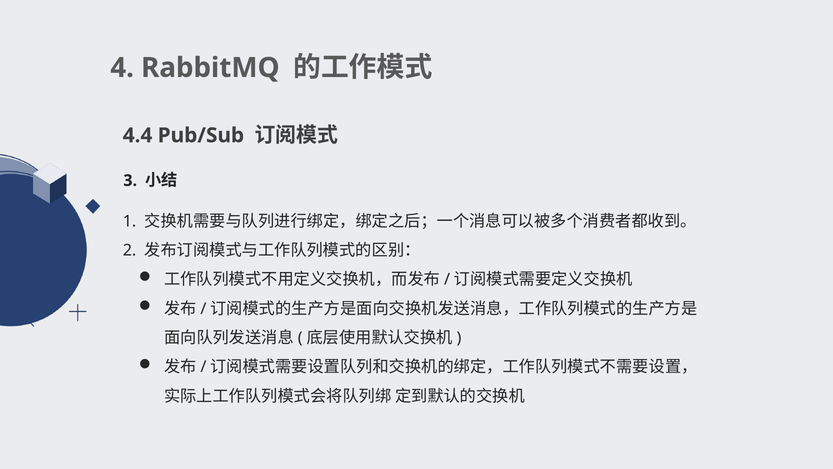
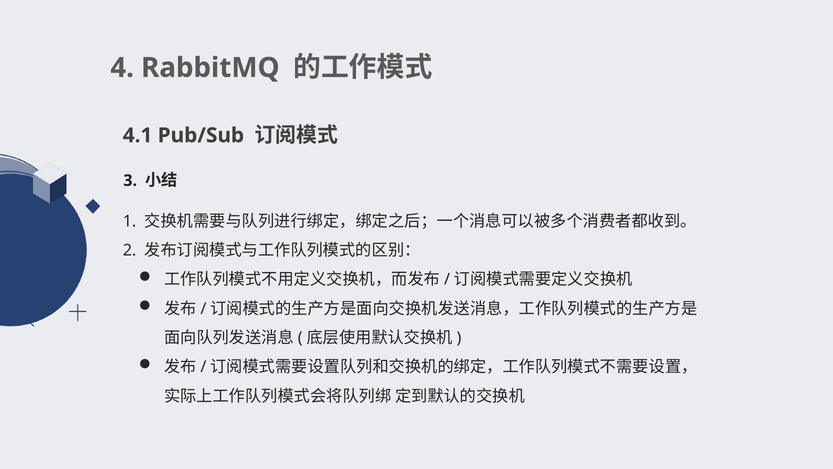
4.4: 4.4 -> 4.1
